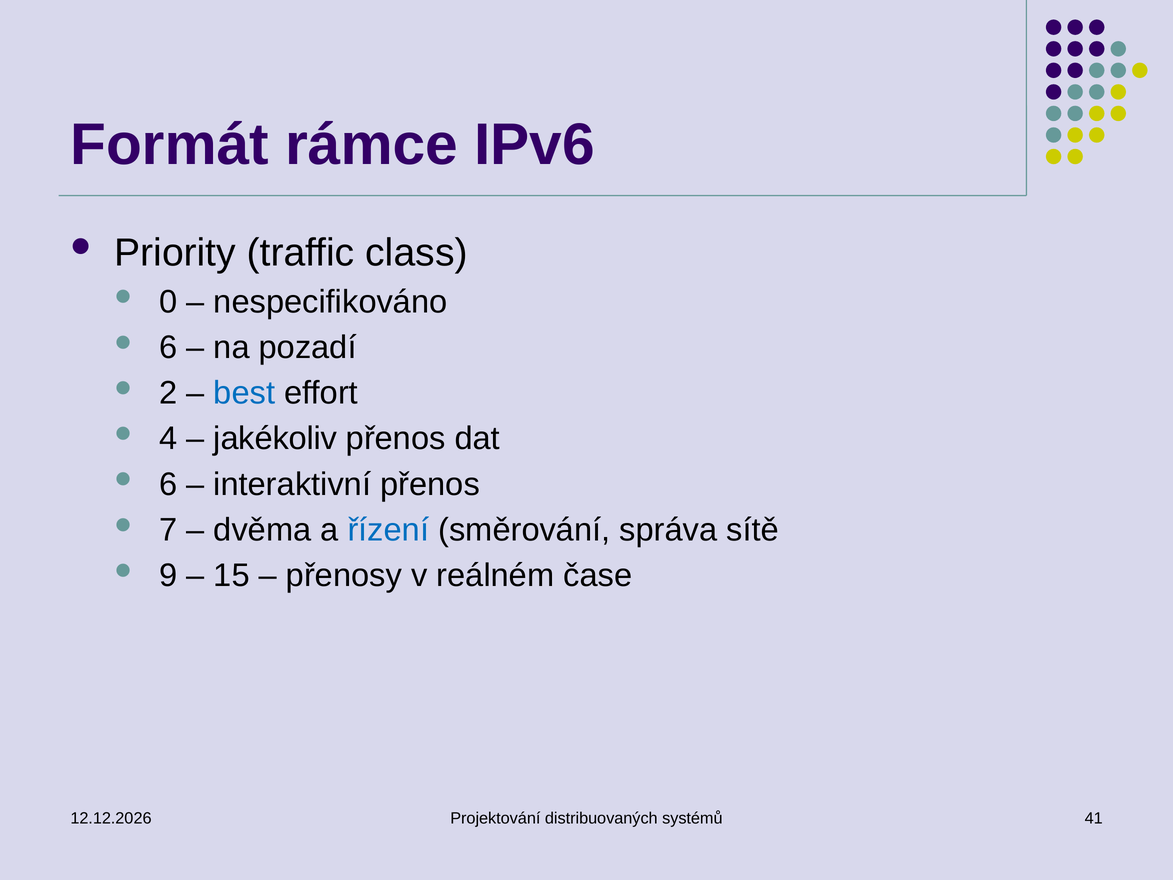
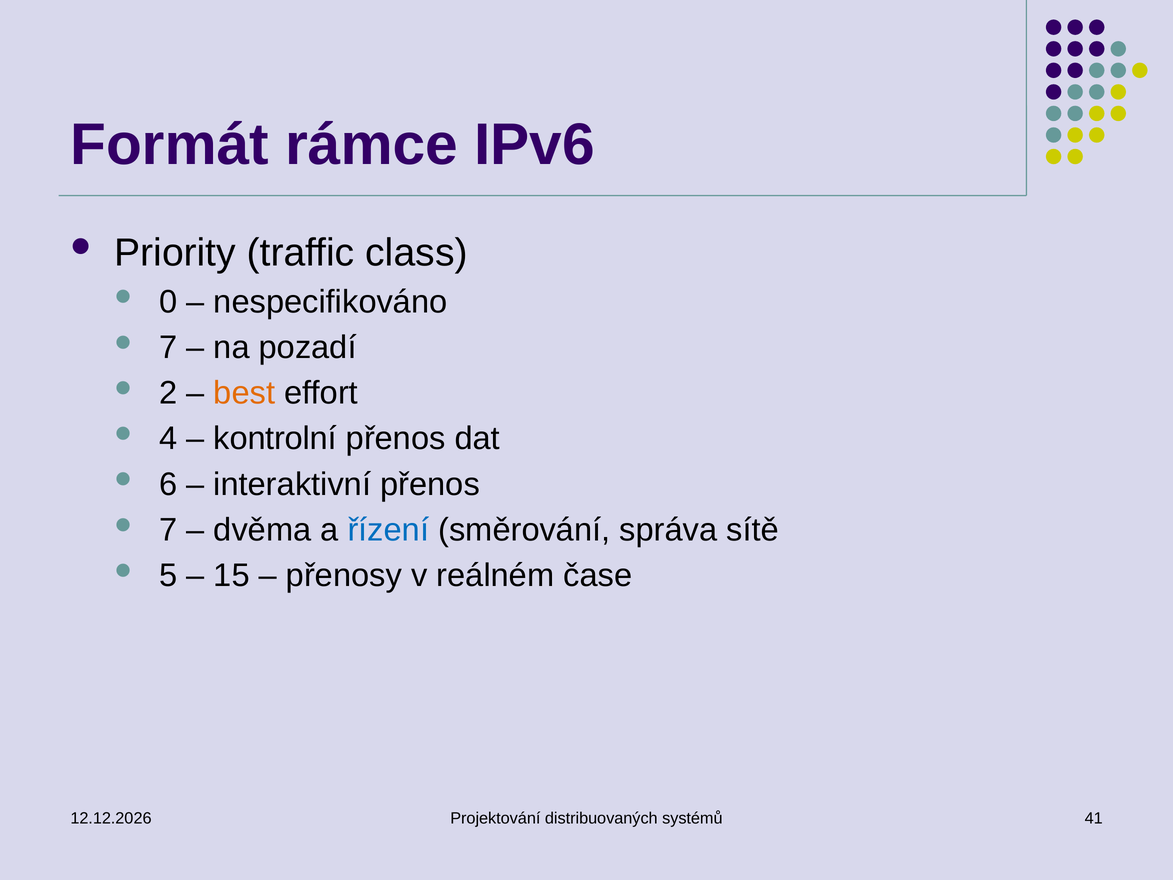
6 at (168, 347): 6 -> 7
best colour: blue -> orange
jakékoliv: jakékoliv -> kontrolní
9: 9 -> 5
